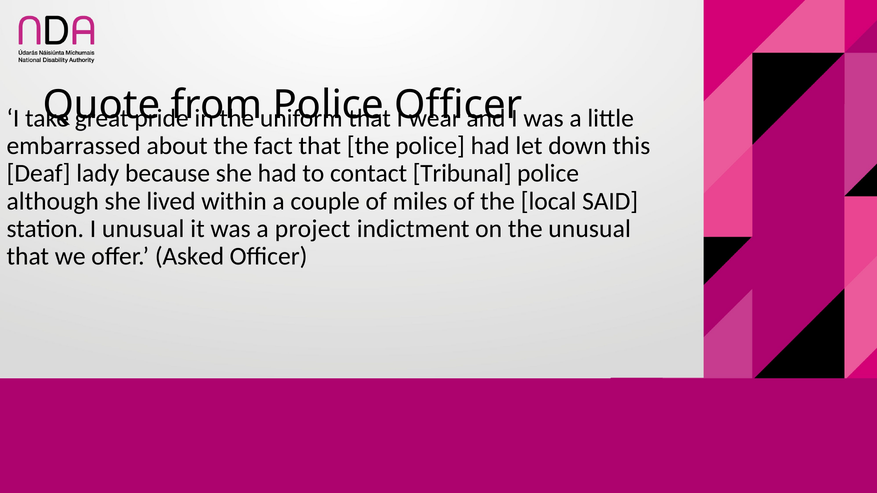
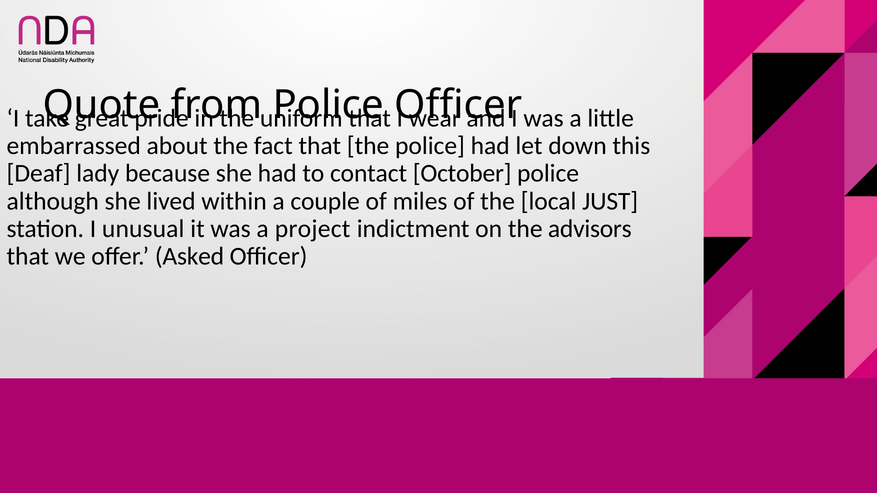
Tribunal: Tribunal -> October
SAID: SAID -> JUST
the unusual: unusual -> advisors
